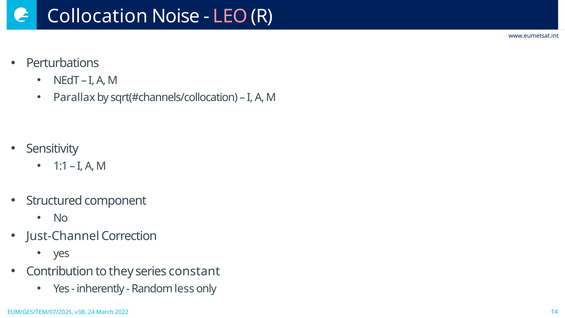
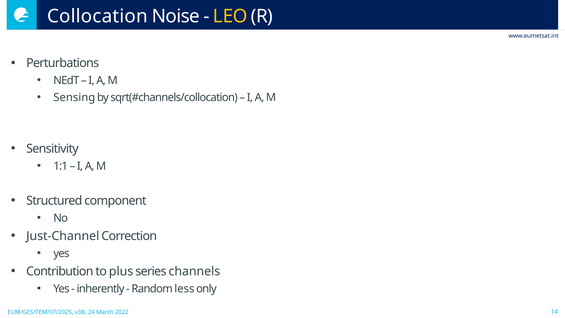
LEO colour: pink -> yellow
Parallax: Parallax -> Sensing
they: they -> plus
constant: constant -> channels
